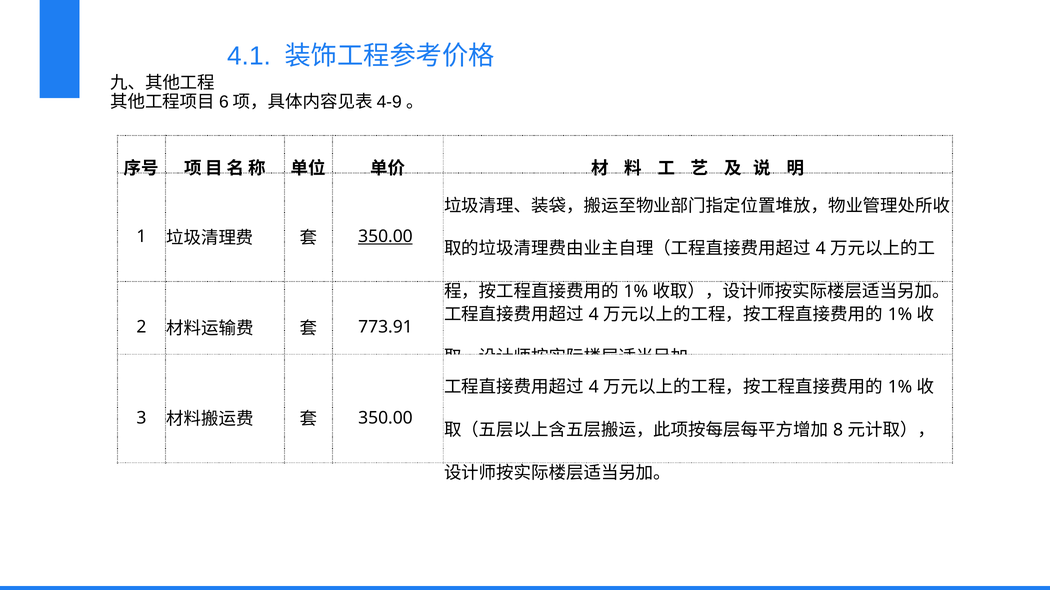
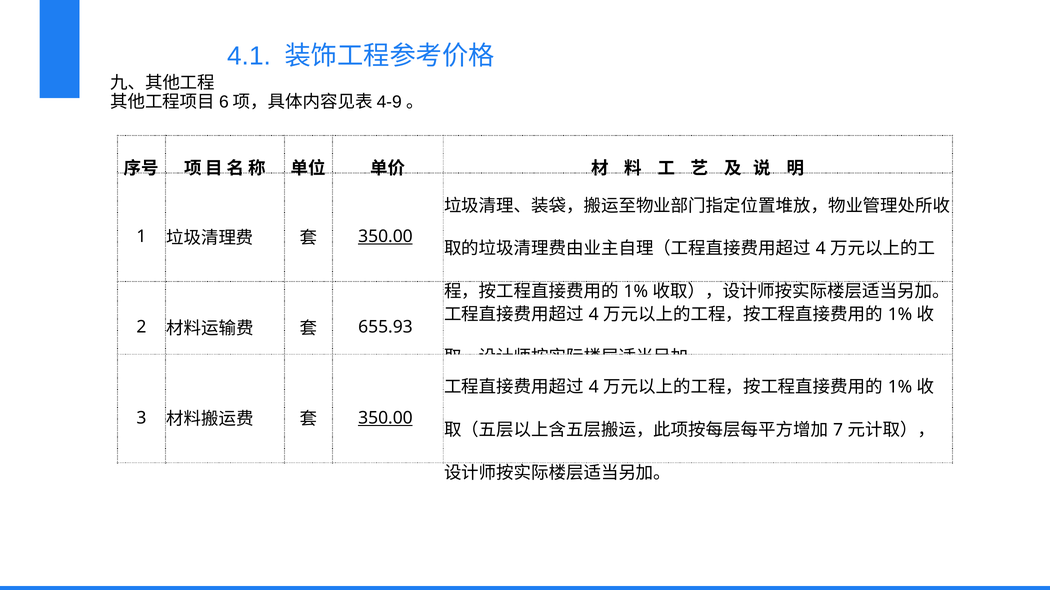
773.91: 773.91 -> 655.93
350.00 at (385, 418) underline: none -> present
8: 8 -> 7
